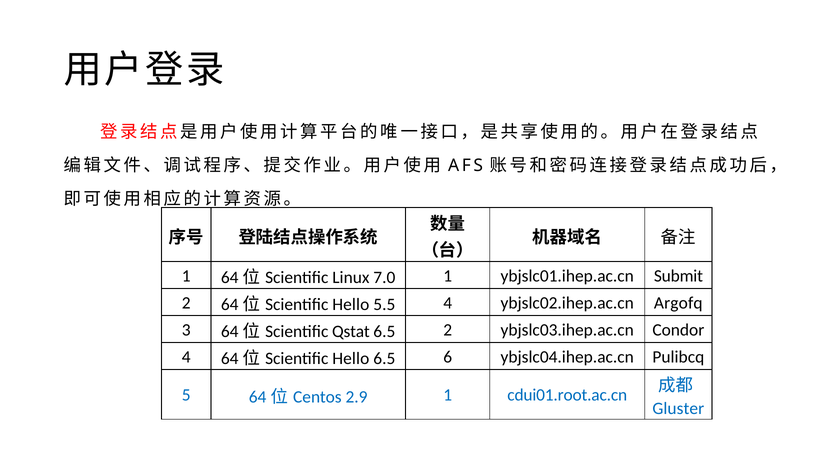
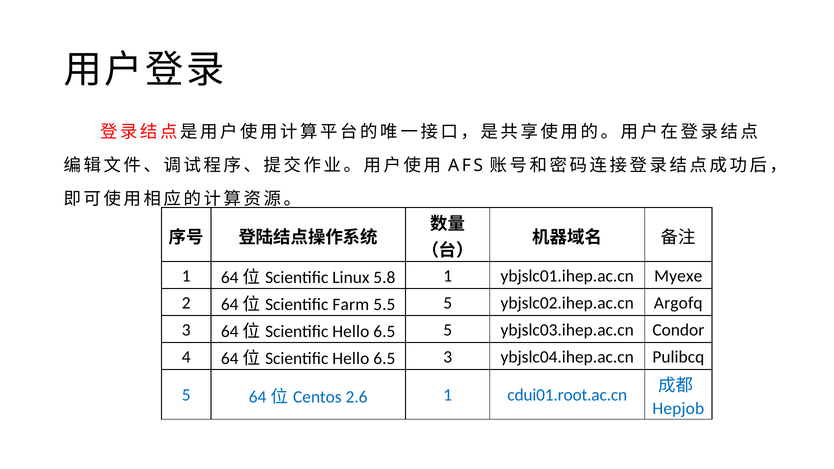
7.0: 7.0 -> 5.8
Submit: Submit -> Myexe
Hello at (351, 305): Hello -> Farm
5.5 4: 4 -> 5
Qstat at (351, 332): Qstat -> Hello
6.5 2: 2 -> 5
6.5 6: 6 -> 3
2.9: 2.9 -> 2.6
Gluster: Gluster -> Hepjob
